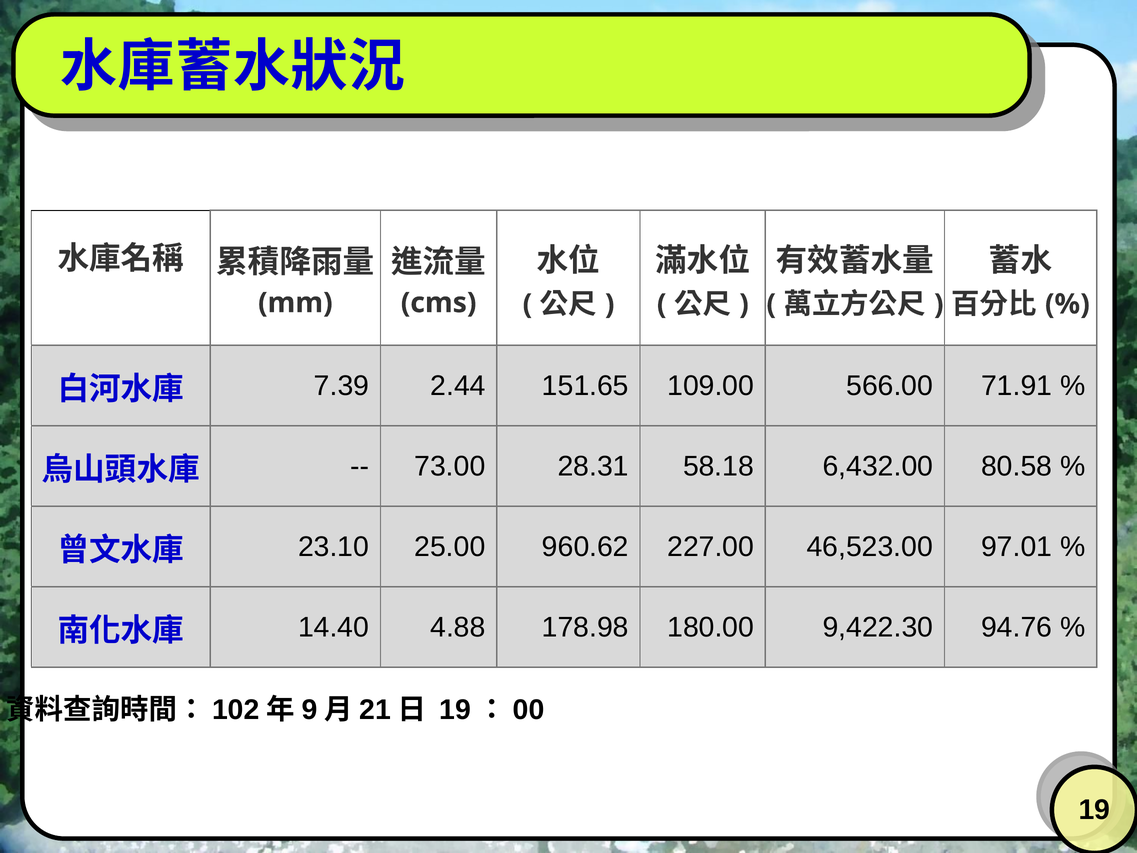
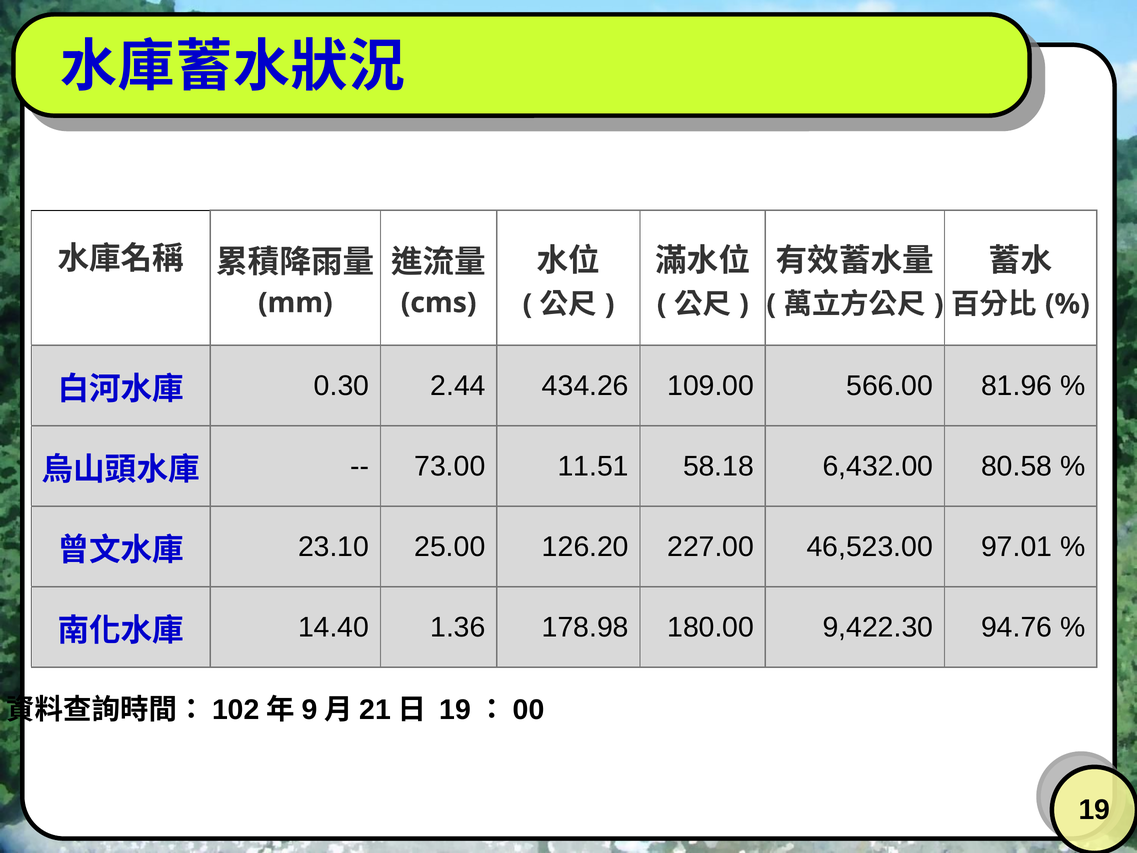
7.39: 7.39 -> 0.30
151.65: 151.65 -> 434.26
71.91: 71.91 -> 81.96
28.31: 28.31 -> 11.51
960.62: 960.62 -> 126.20
4.88: 4.88 -> 1.36
